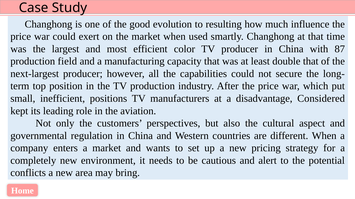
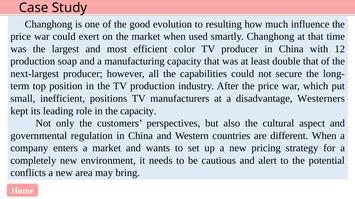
87: 87 -> 12
field: field -> soap
Considered: Considered -> Westerners
the aviation: aviation -> capacity
